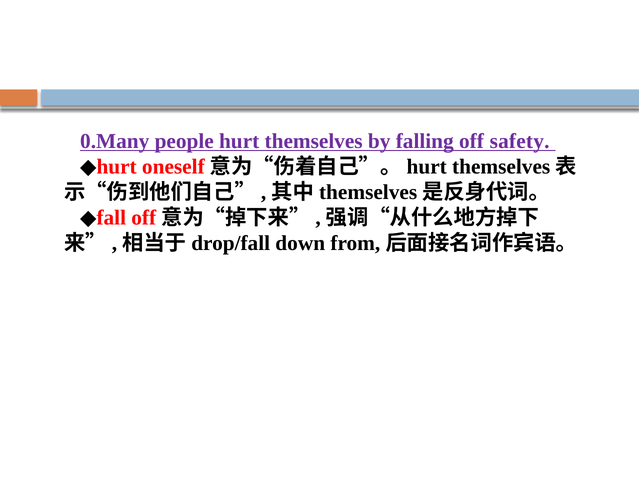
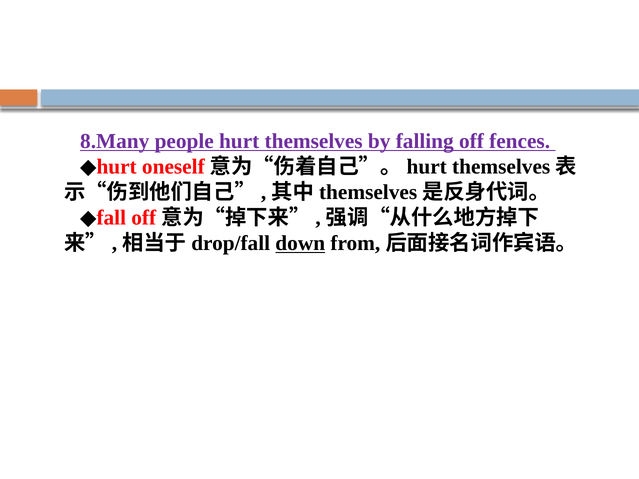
0.Many: 0.Many -> 8.Many
safety: safety -> fences
down underline: none -> present
